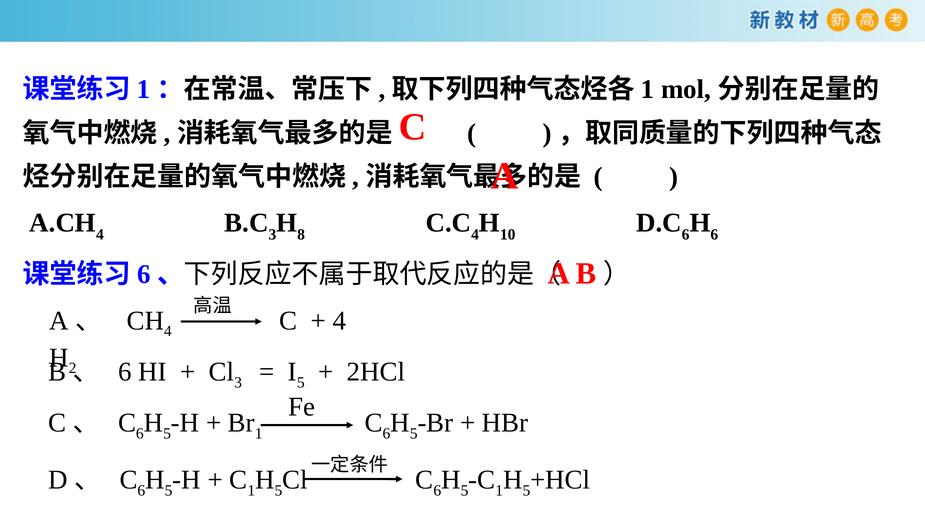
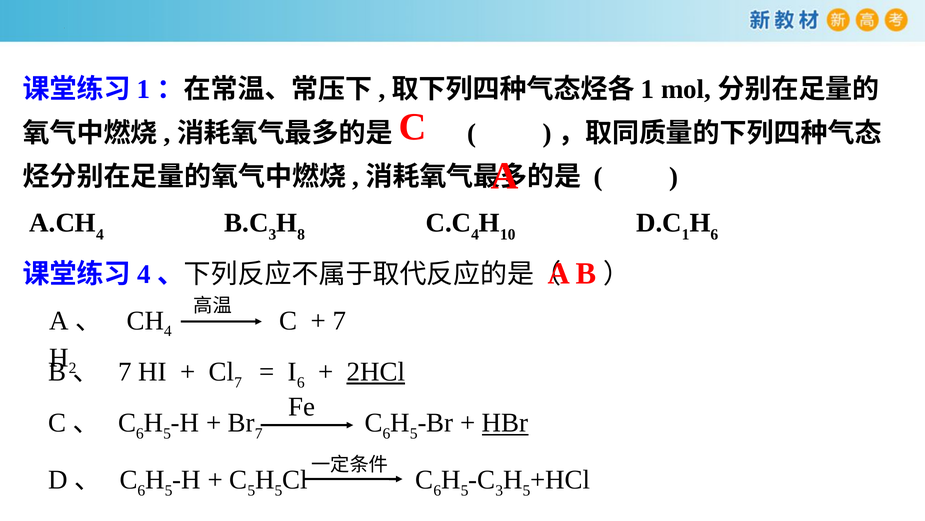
6 at (686, 234): 6 -> 1
6 at (144, 274): 6 -> 4
4 at (339, 320): 4 -> 7
6 at (125, 371): 6 -> 7
3 at (238, 382): 3 -> 7
5 at (301, 382): 5 -> 6
2HCl underline: none -> present
1 at (259, 433): 1 -> 7
HBr underline: none -> present
1 at (251, 490): 1 -> 5
1 at (499, 490): 1 -> 3
